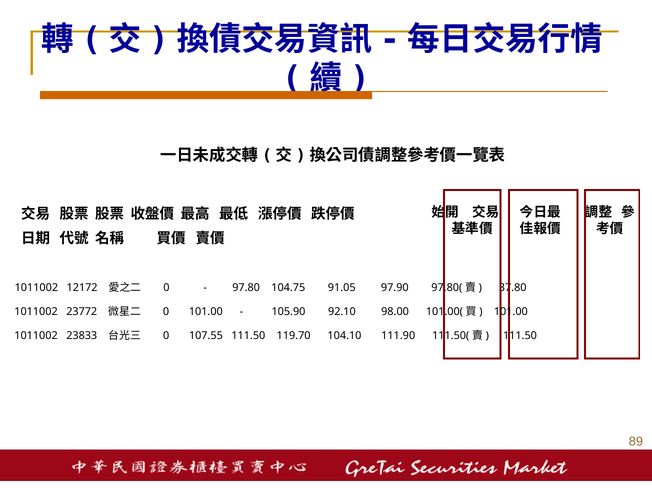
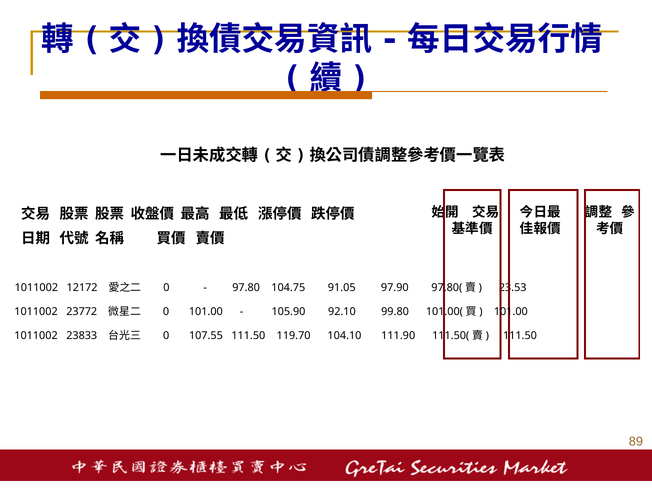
37.80: 37.80 -> 23.53
98.00: 98.00 -> 99.80
